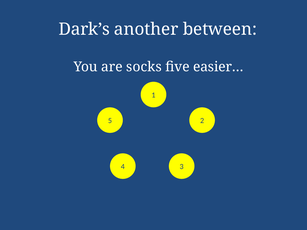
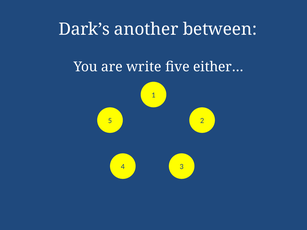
socks: socks -> write
easier…: easier… -> either…
